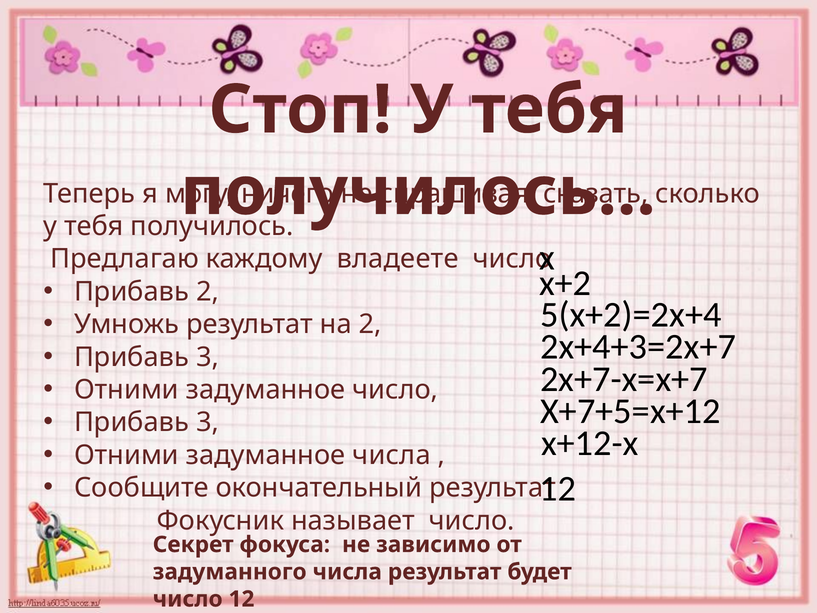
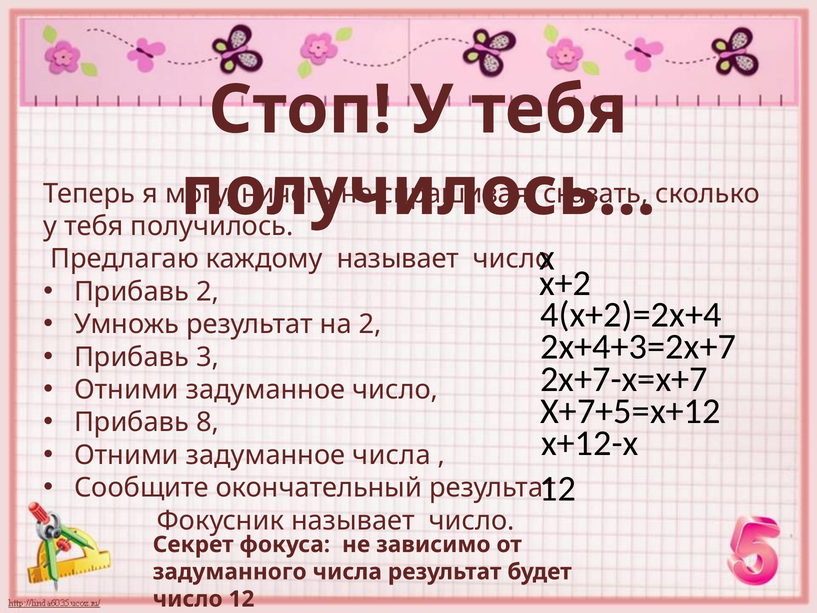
каждому владеете: владеете -> называет
5(х+2)=2х+4: 5(х+2)=2х+4 -> 4(х+2)=2х+4
3 at (207, 422): 3 -> 8
